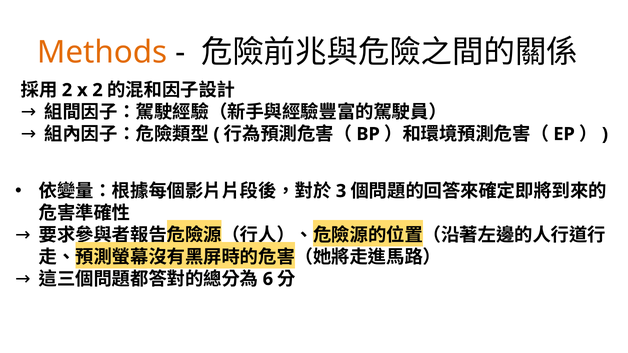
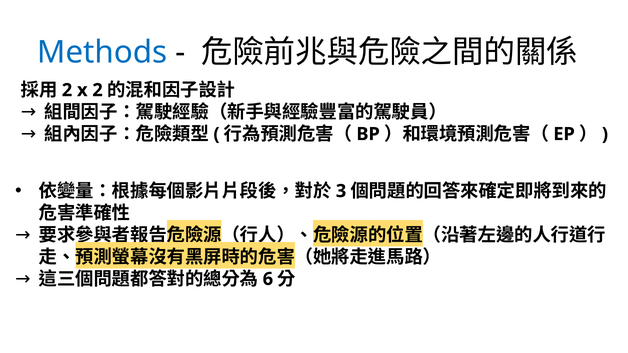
Methods colour: orange -> blue
